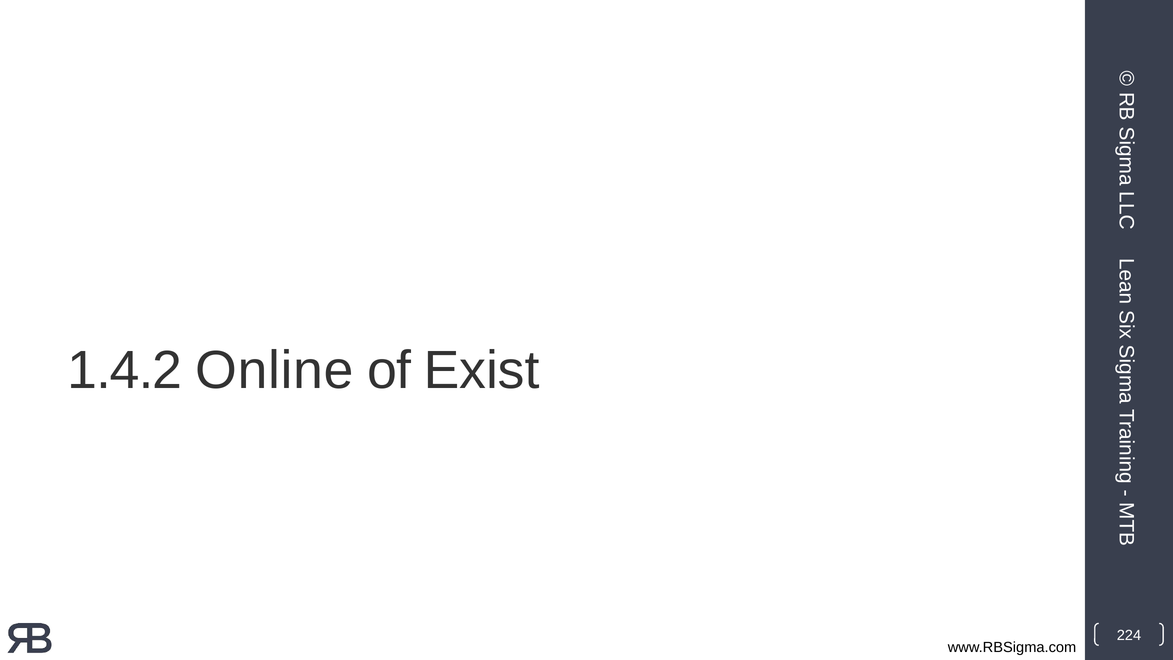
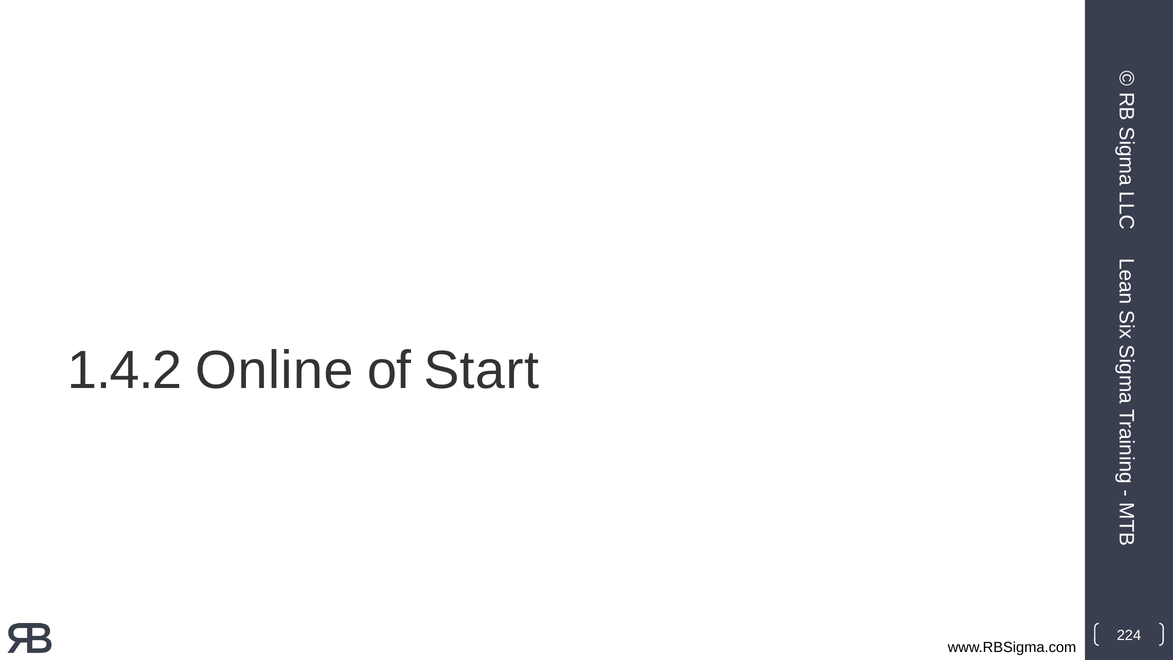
Exist: Exist -> Start
